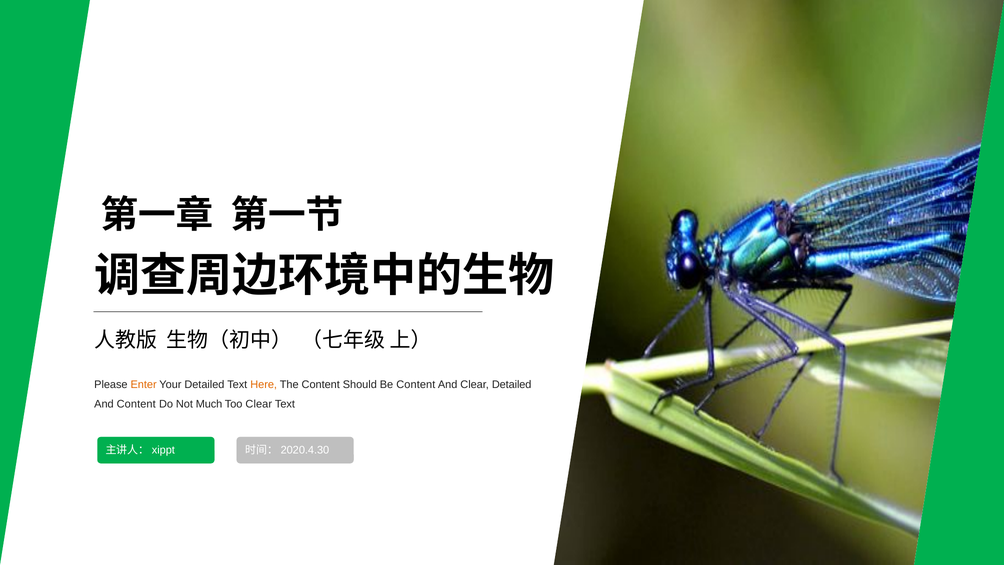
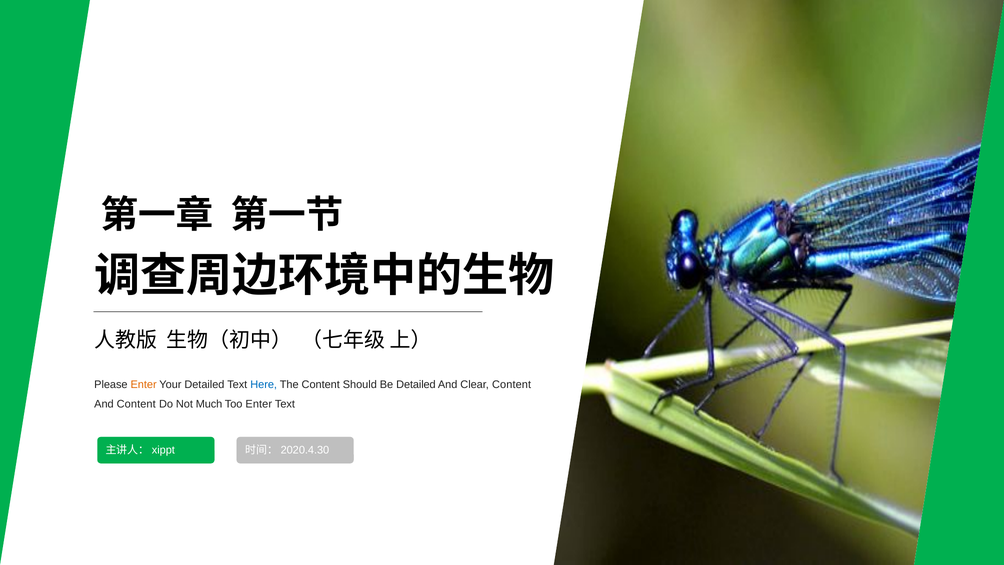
Here colour: orange -> blue
Be Content: Content -> Detailed
Clear Detailed: Detailed -> Content
Too Clear: Clear -> Enter
